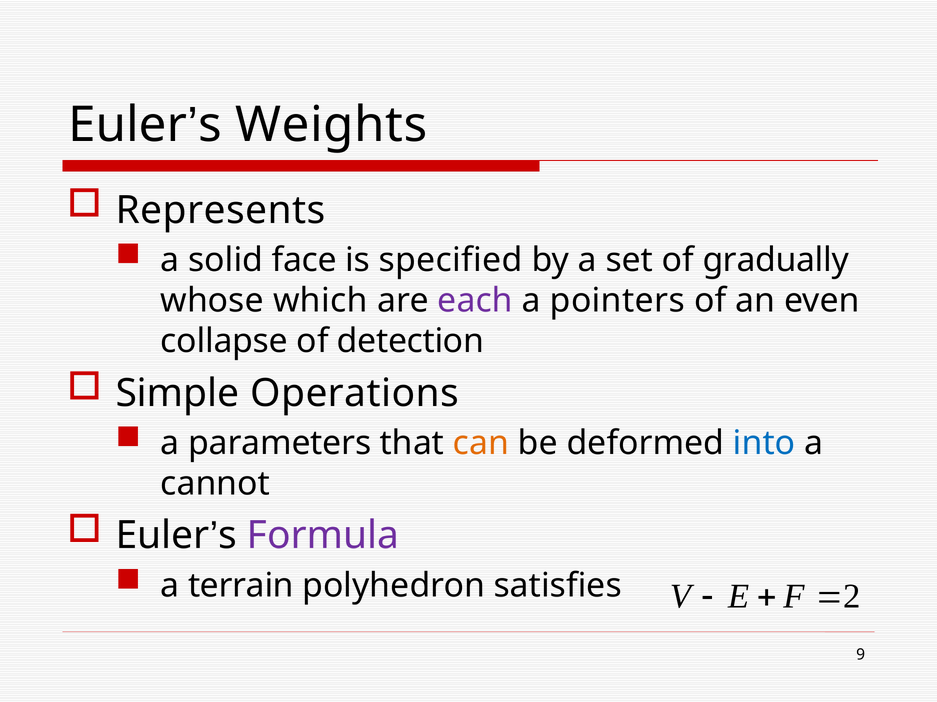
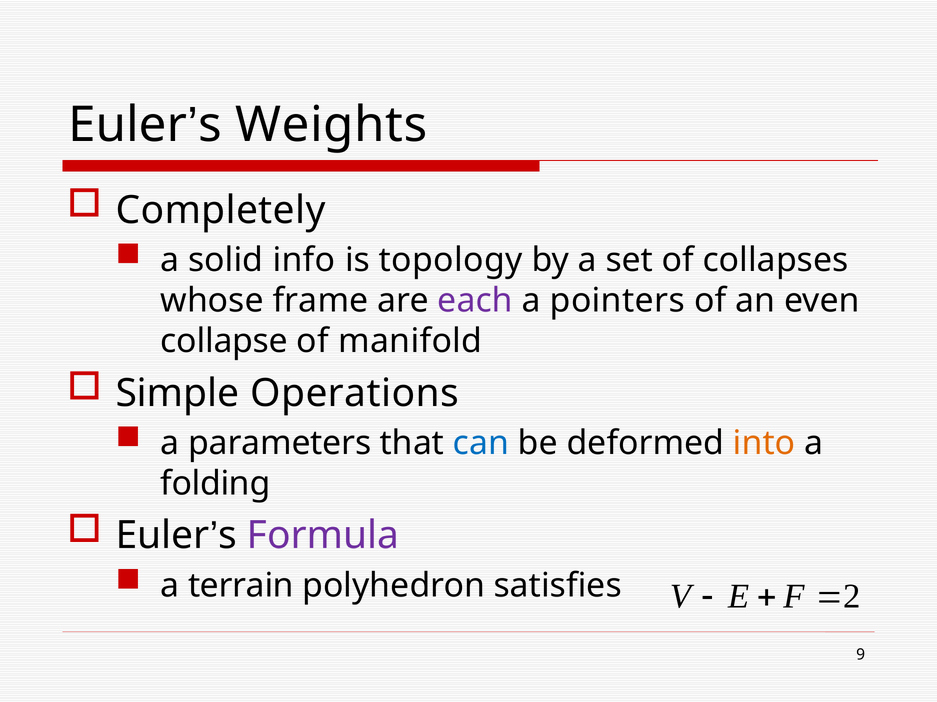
Represents: Represents -> Completely
face: face -> info
specified: specified -> topology
gradually: gradually -> collapses
which: which -> frame
detection: detection -> manifold
can colour: orange -> blue
into colour: blue -> orange
cannot: cannot -> folding
